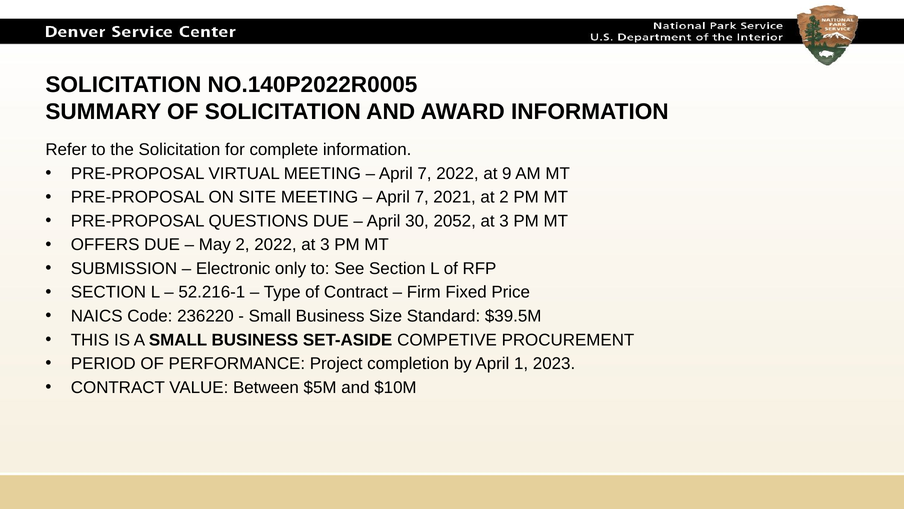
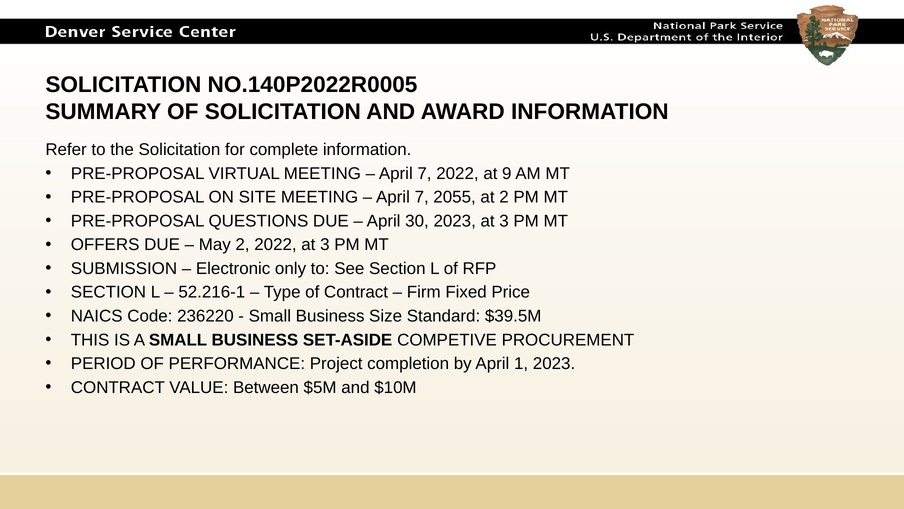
2021: 2021 -> 2055
30 2052: 2052 -> 2023
